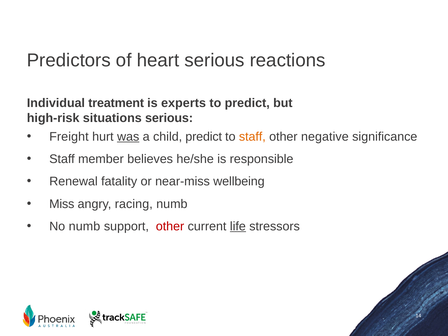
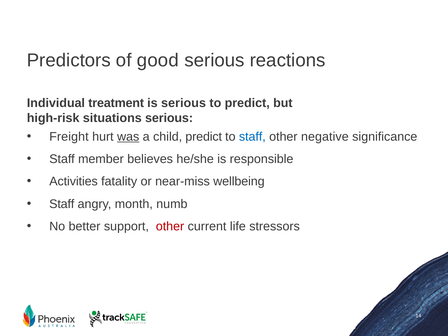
heart: heart -> good
is experts: experts -> serious
staff at (252, 137) colour: orange -> blue
Renewal: Renewal -> Activities
Miss at (62, 204): Miss -> Staff
racing: racing -> month
No numb: numb -> better
life underline: present -> none
